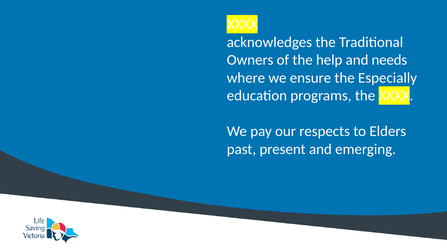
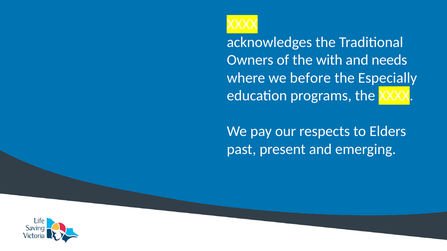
help: help -> with
ensure: ensure -> before
